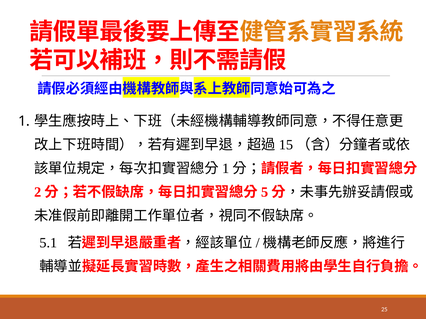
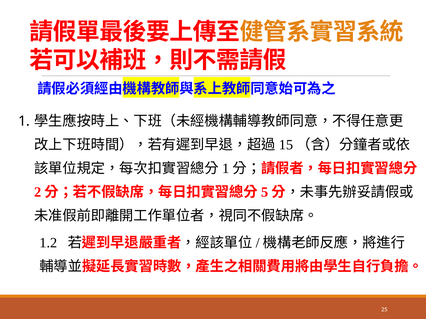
5.1: 5.1 -> 1.2
